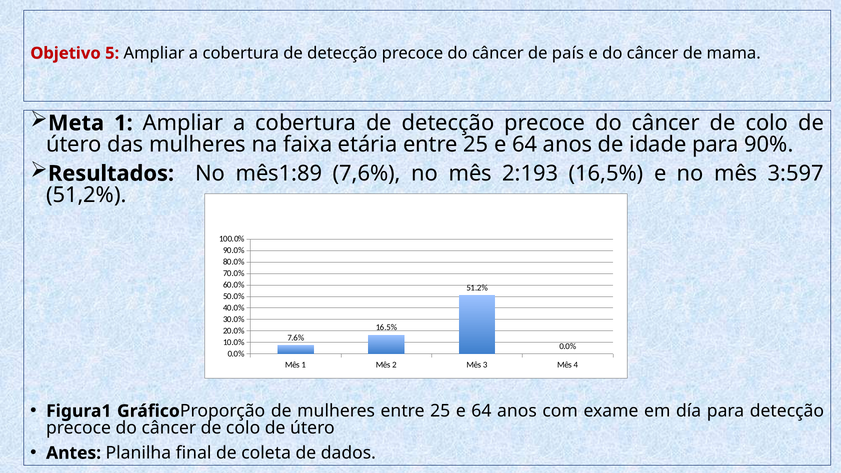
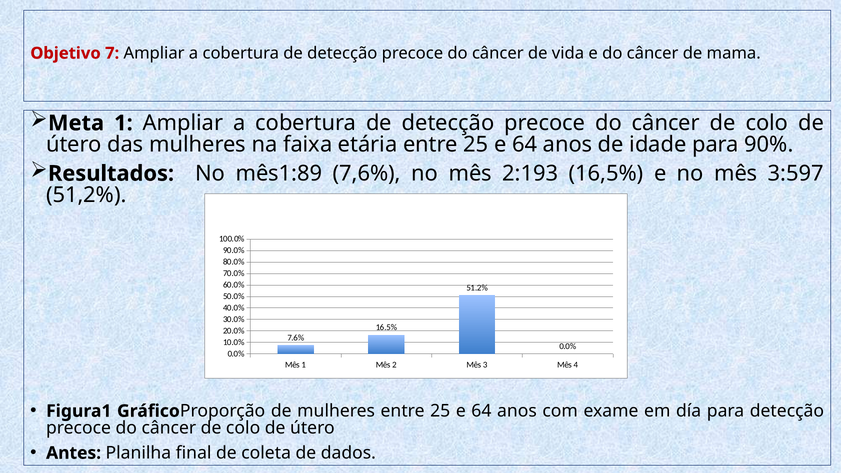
5: 5 -> 7
país: país -> vida
